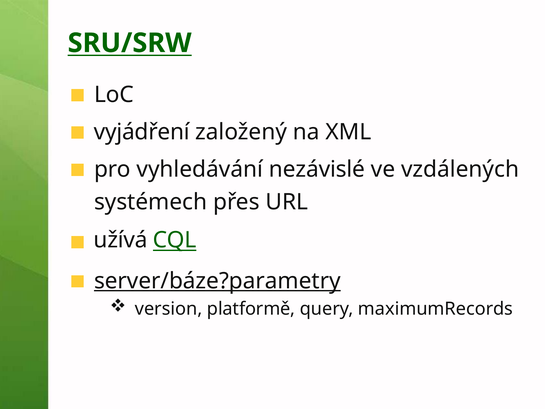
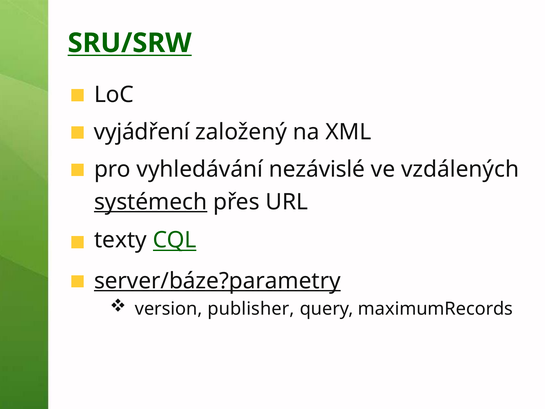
systémech underline: none -> present
užívá: užívá -> texty
platformě: platformě -> publisher
